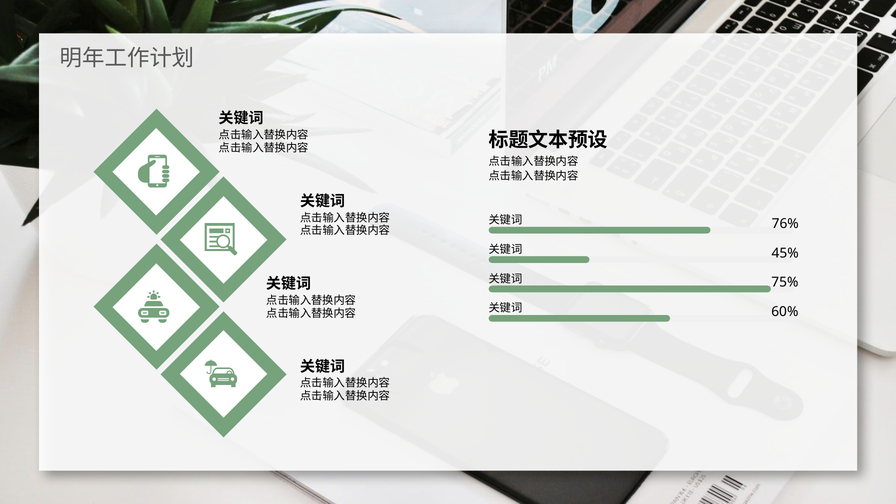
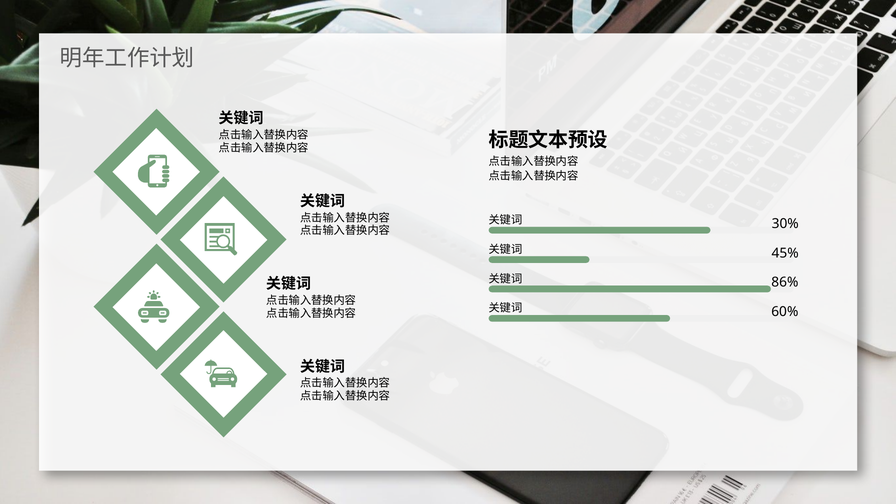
76%: 76% -> 30%
75%: 75% -> 86%
